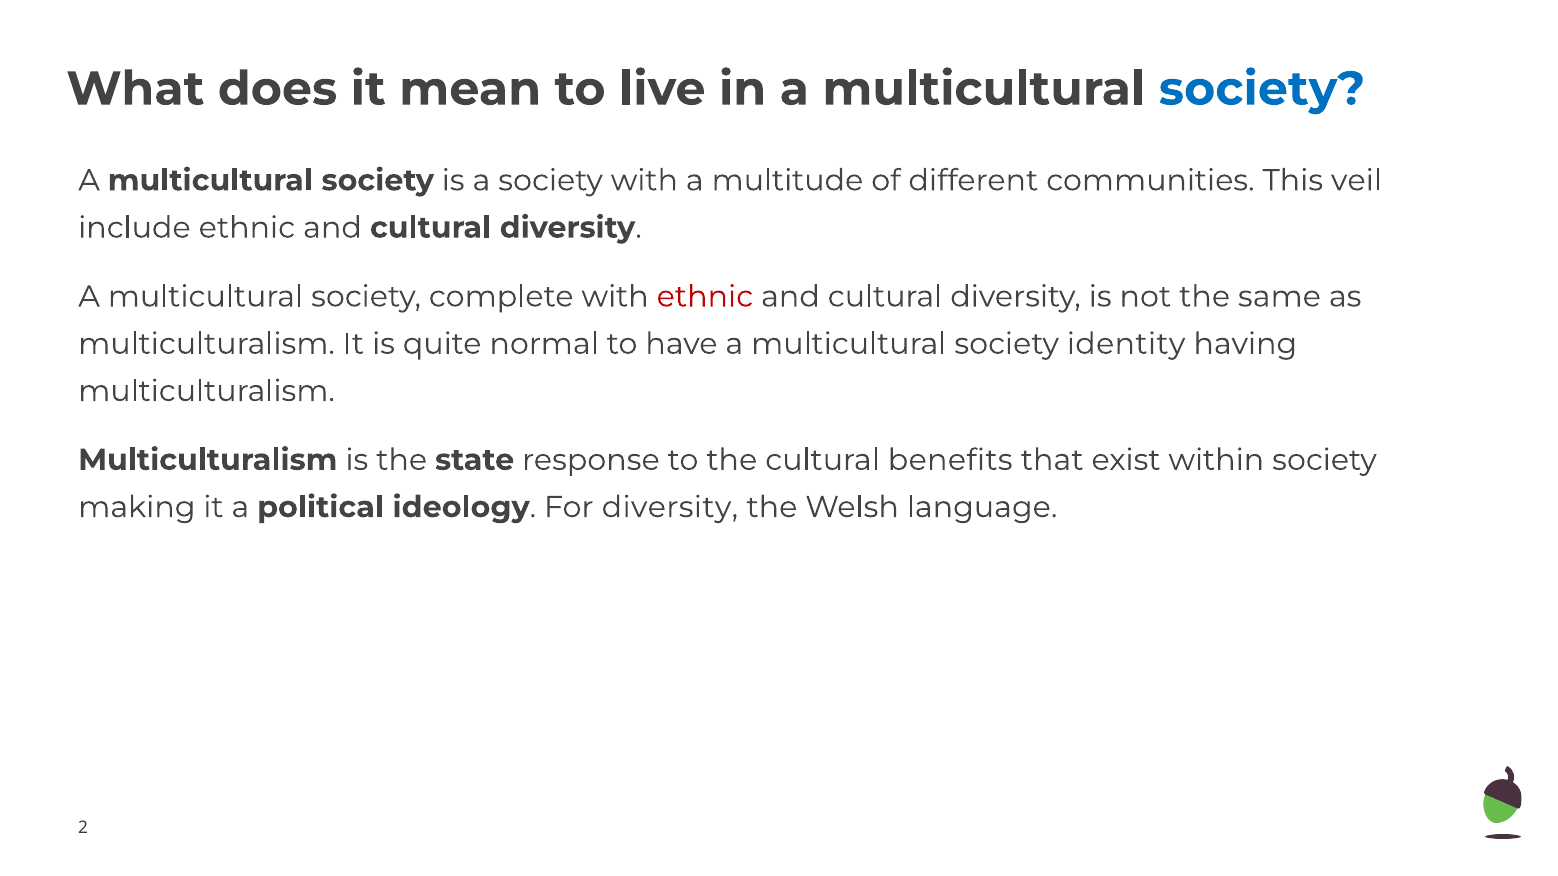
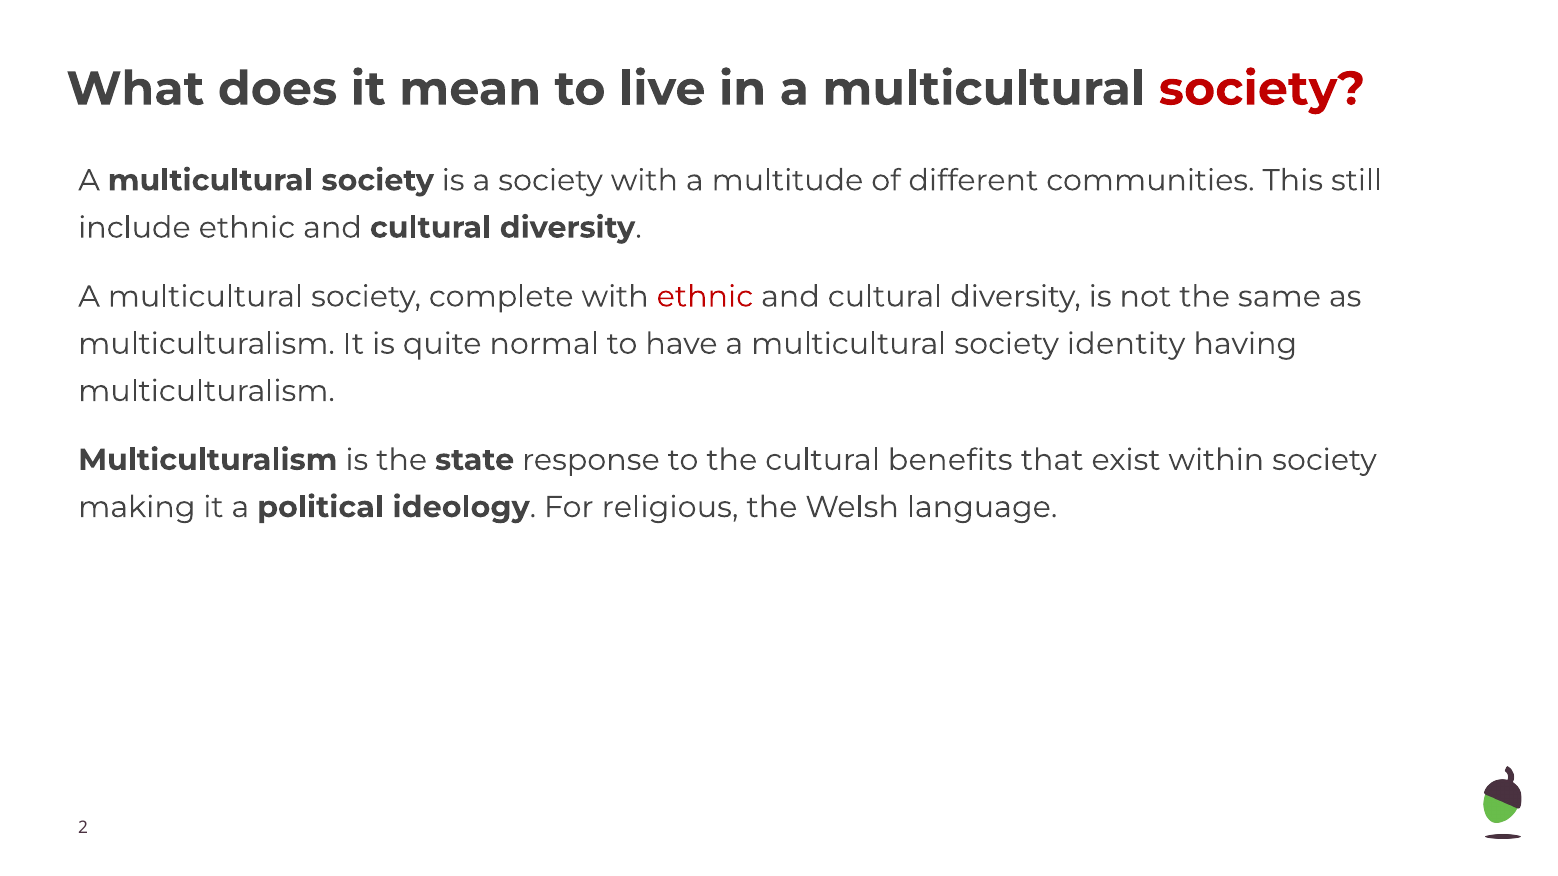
society at (1262, 89) colour: blue -> red
veil: veil -> still
For diversity: diversity -> religious
